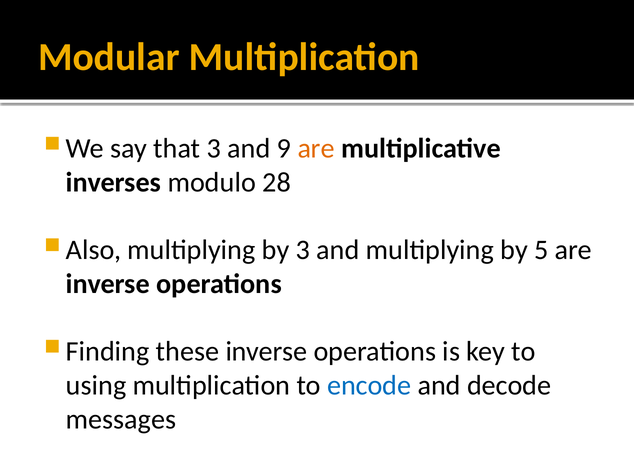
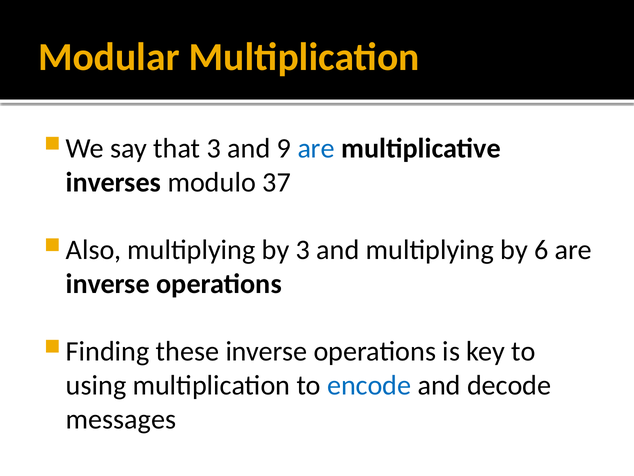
are at (316, 148) colour: orange -> blue
28: 28 -> 37
5: 5 -> 6
